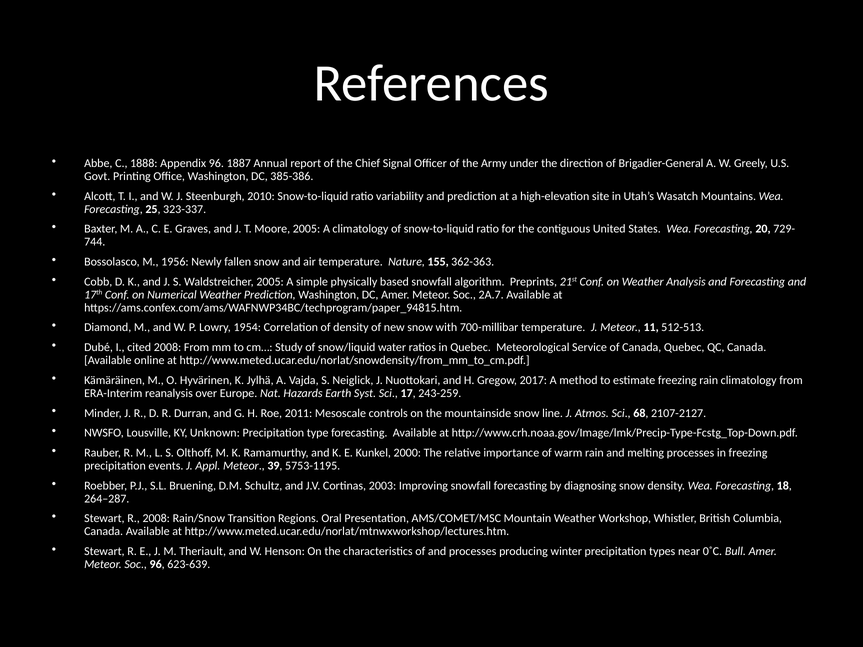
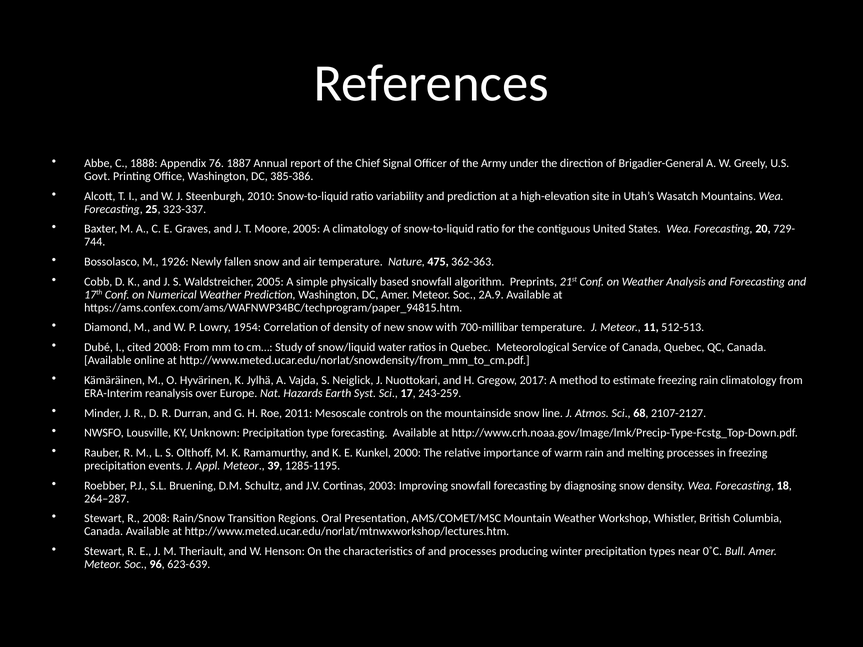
Appendix 96: 96 -> 76
1956: 1956 -> 1926
155: 155 -> 475
2A.7: 2A.7 -> 2A.9
5753-1195: 5753-1195 -> 1285-1195
